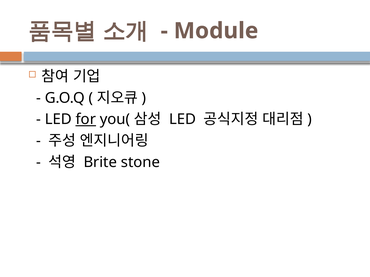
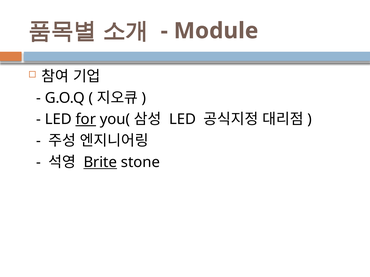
Brite underline: none -> present
